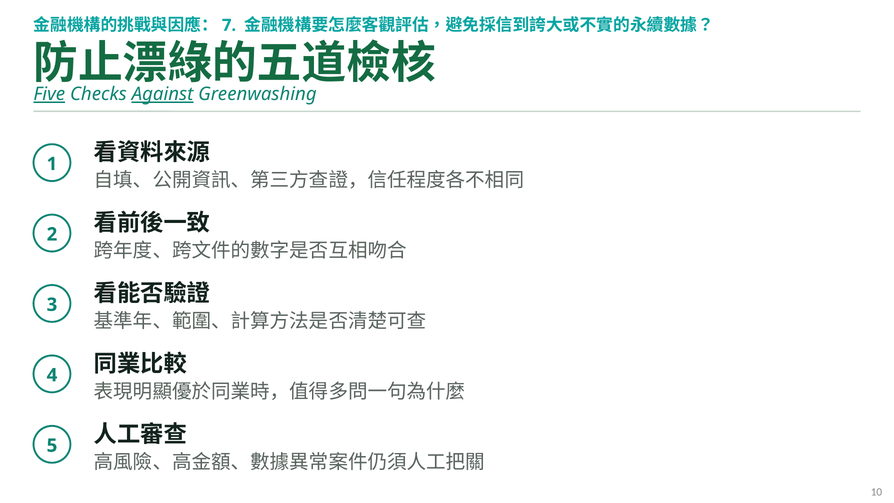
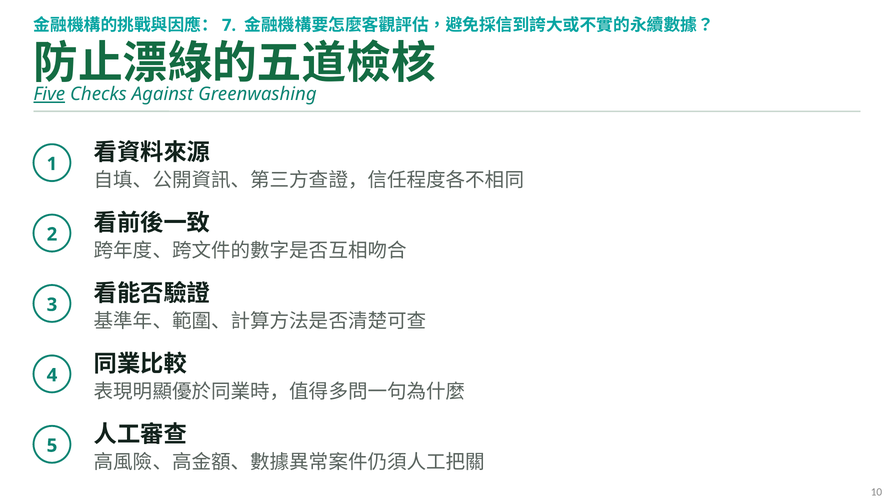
Against underline: present -> none
